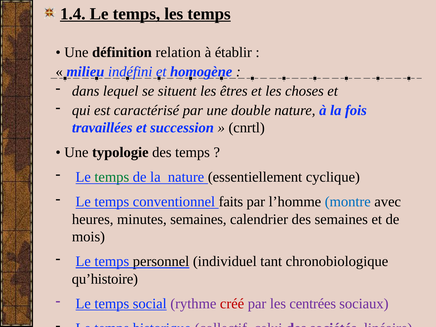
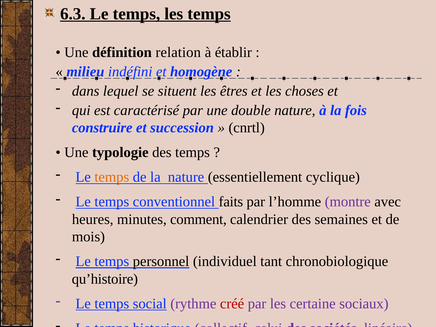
1.4: 1.4 -> 6.3
travaillées: travaillées -> construire
temps at (112, 177) colour: green -> orange
montre colour: blue -> purple
minutes semaines: semaines -> comment
centrées: centrées -> certaine
